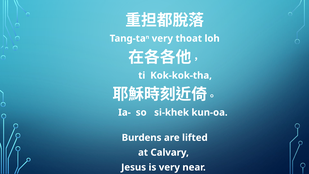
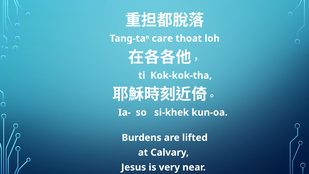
very at (162, 38): very -> care
